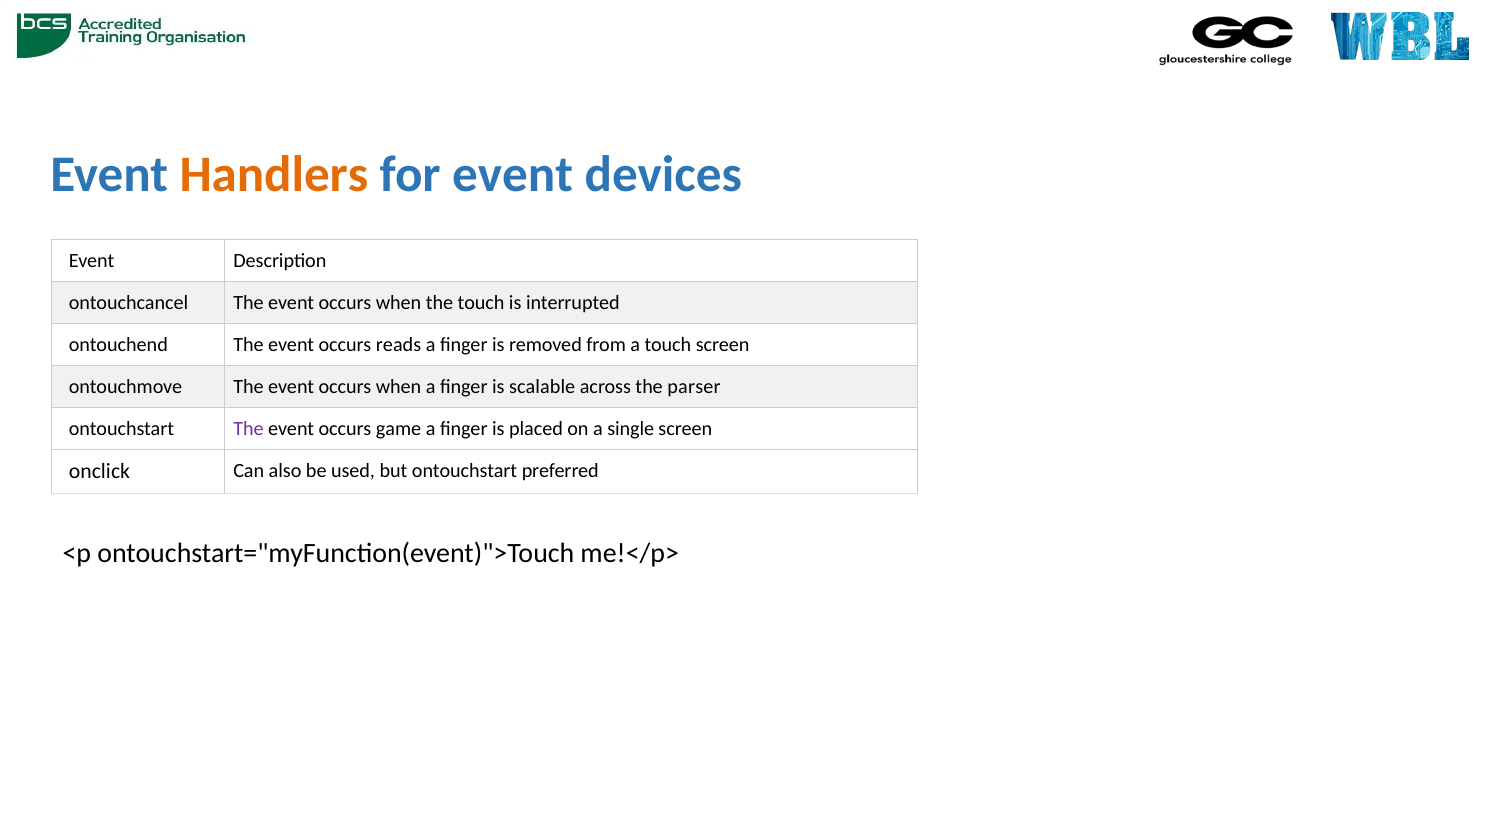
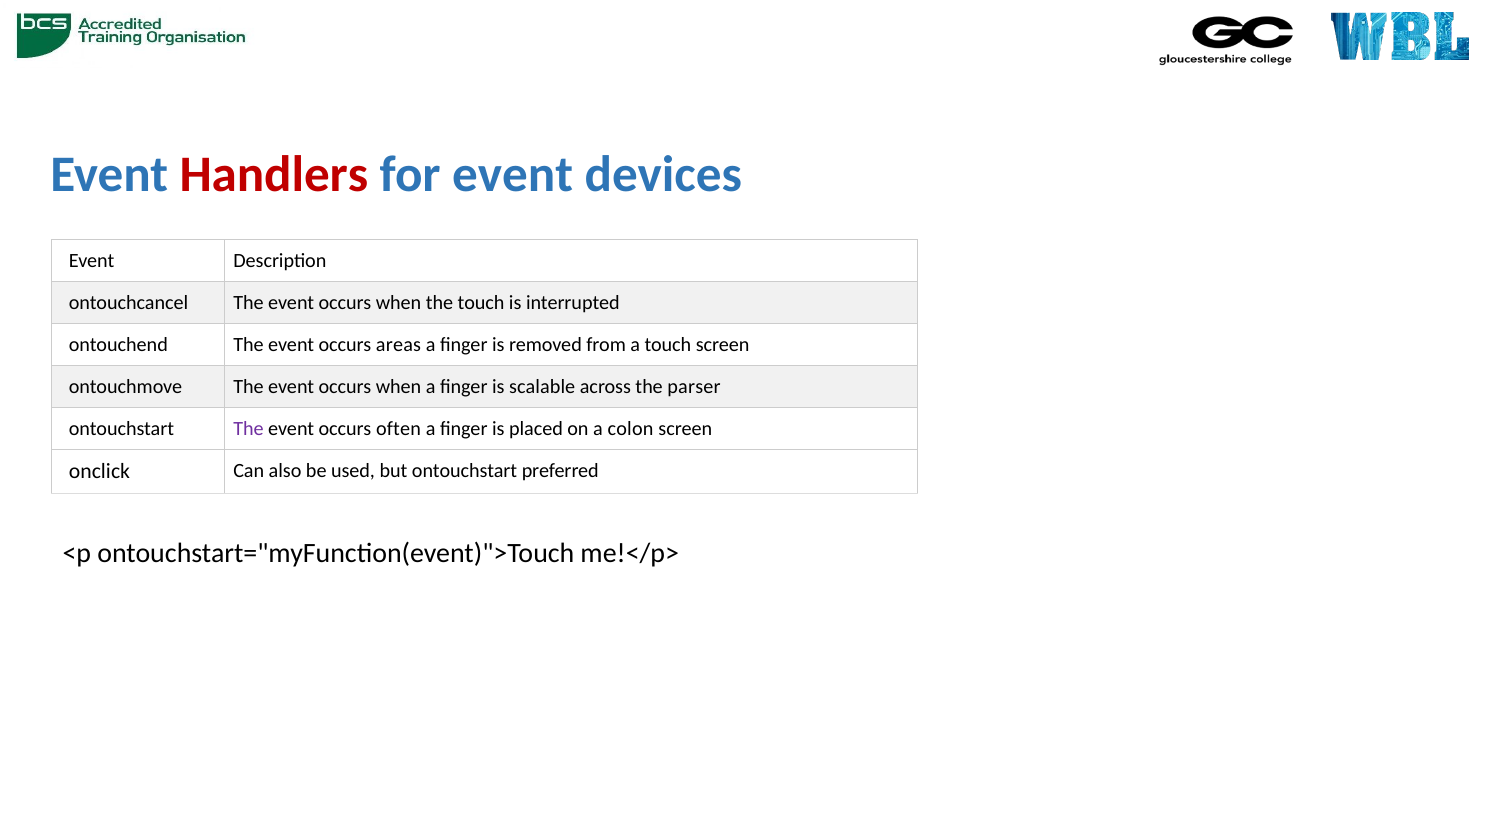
Handlers colour: orange -> red
reads: reads -> areas
game: game -> often
single: single -> colon
